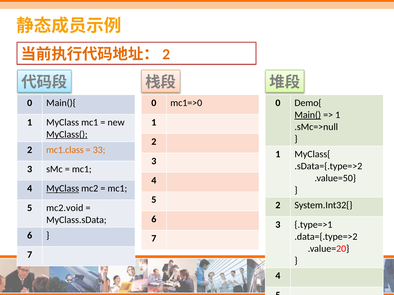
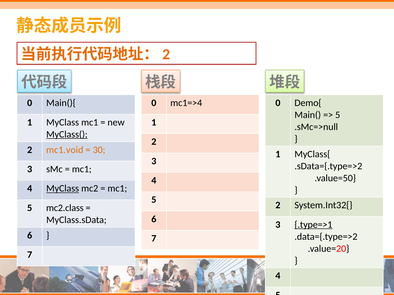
mc1=>0: mc1=>0 -> mc1=>4
Main( underline: present -> none
1 at (338, 115): 1 -> 5
mc1.class: mc1.class -> mc1.void
33: 33 -> 30
mc2.void: mc2.void -> mc2.class
.type=>1 underline: none -> present
